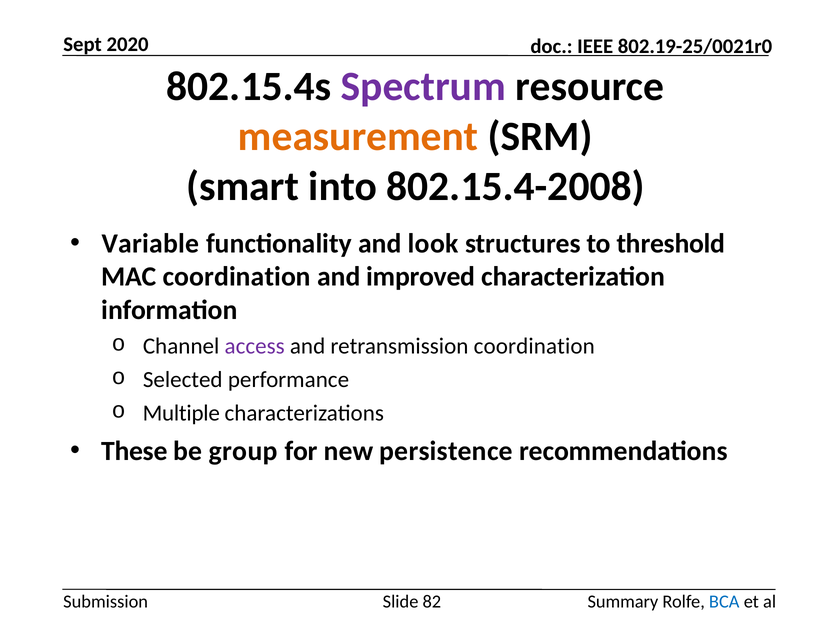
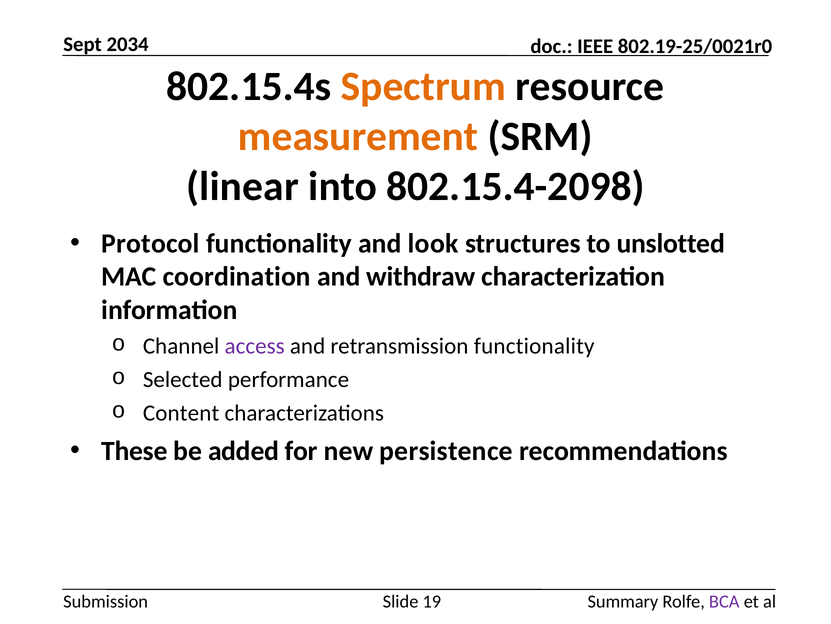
2020: 2020 -> 2034
Spectrum colour: purple -> orange
smart: smart -> linear
802.15.4-2008: 802.15.4-2008 -> 802.15.4-2098
Variable: Variable -> Protocol
threshold: threshold -> unslotted
improved: improved -> withdraw
retransmission coordination: coordination -> functionality
Multiple: Multiple -> Content
group: group -> added
82: 82 -> 19
BCA colour: blue -> purple
